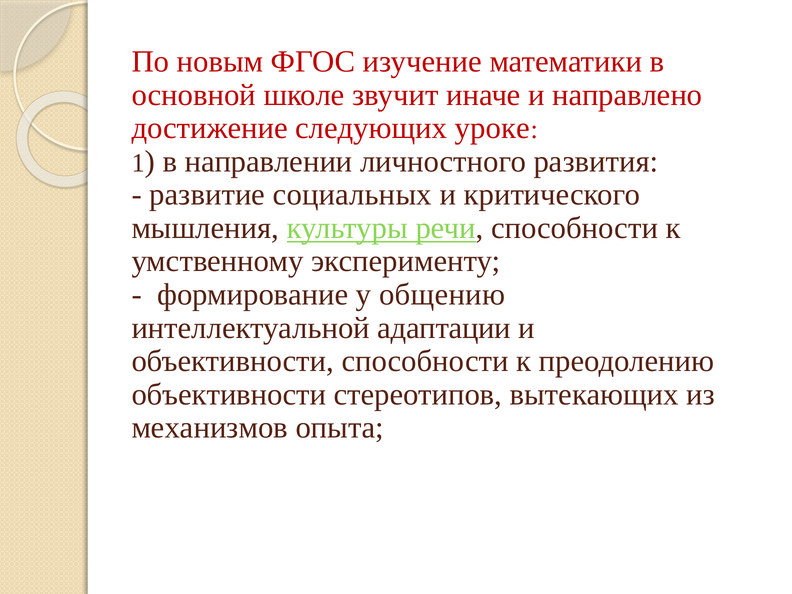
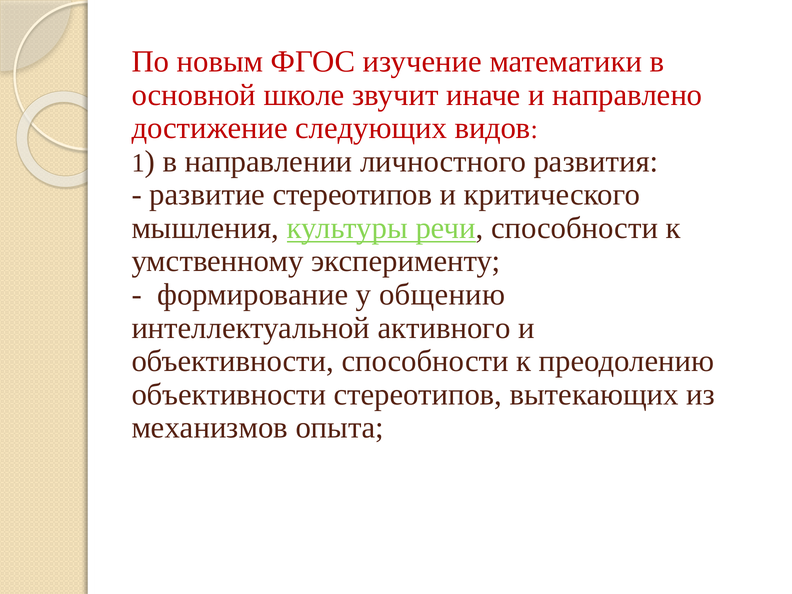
уроке: уроке -> видов
развитие социальных: социальных -> стереотипов
адаптации: адаптации -> активного
